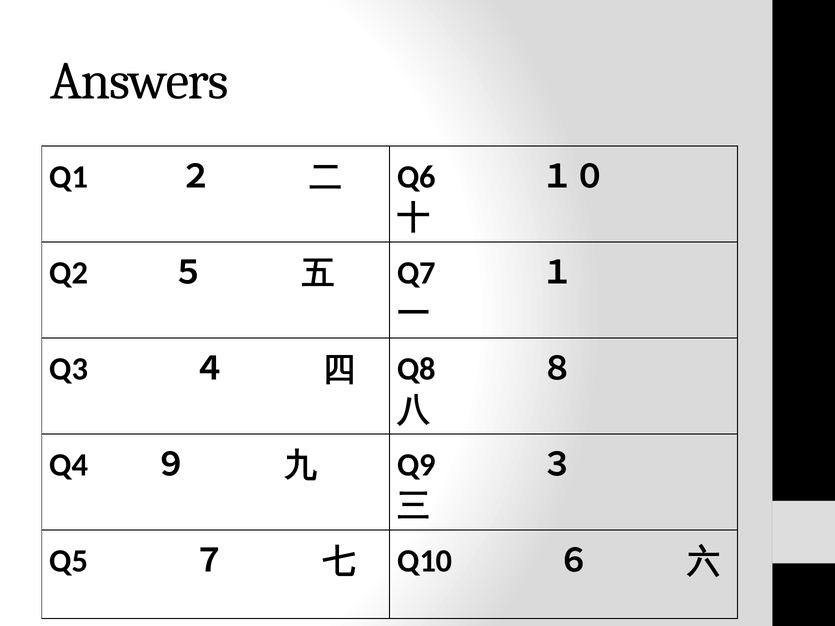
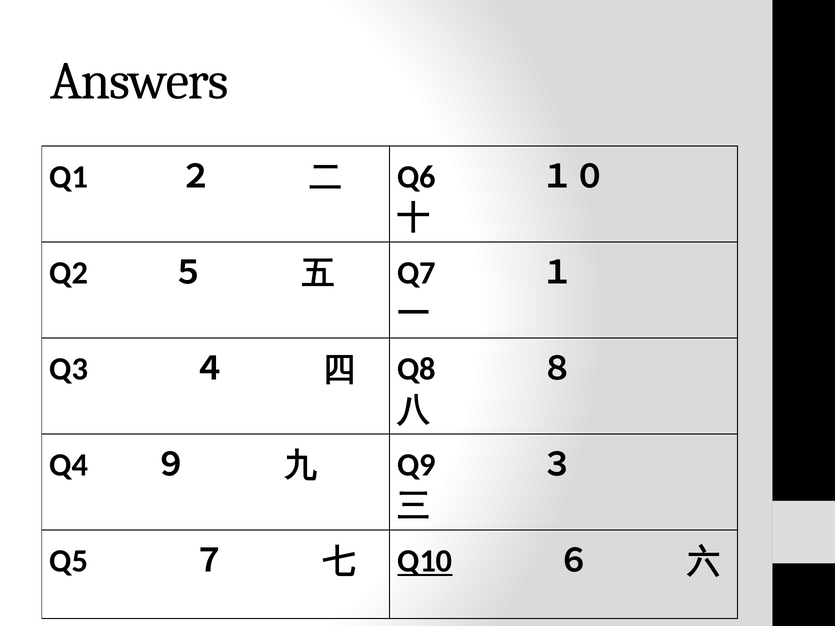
Q10 underline: none -> present
